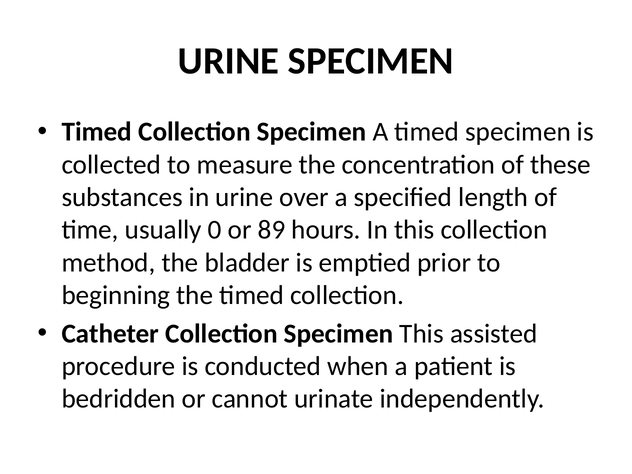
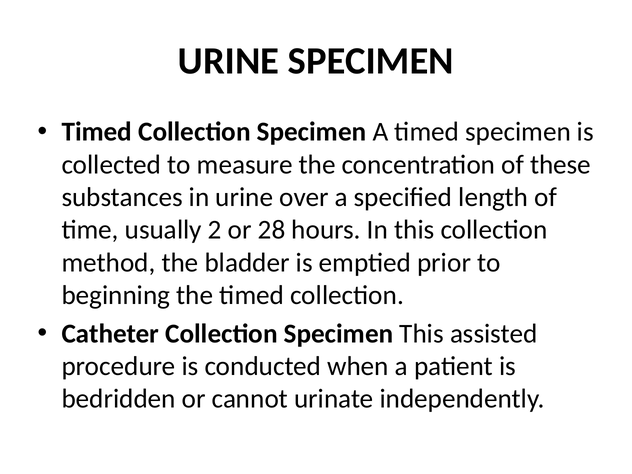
0: 0 -> 2
89: 89 -> 28
